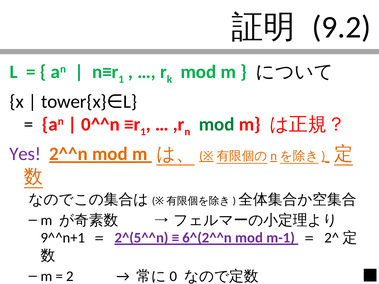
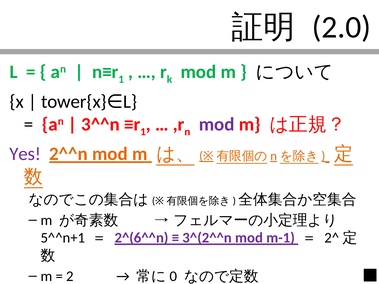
9.2: 9.2 -> 2.0
0^^n: 0^^n -> 3^^n
mod at (217, 124) colour: green -> purple
9^^n+1: 9^^n+1 -> 5^^n+1
2^(5^^n: 2^(5^^n -> 2^(6^^n
6^(2^^n: 6^(2^^n -> 3^(2^^n
